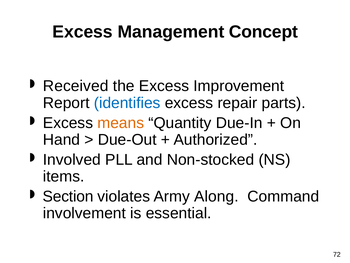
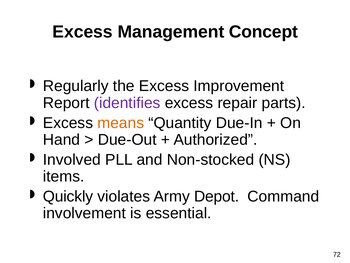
Received: Received -> Regularly
identifies colour: blue -> purple
Section: Section -> Quickly
Along: Along -> Depot
